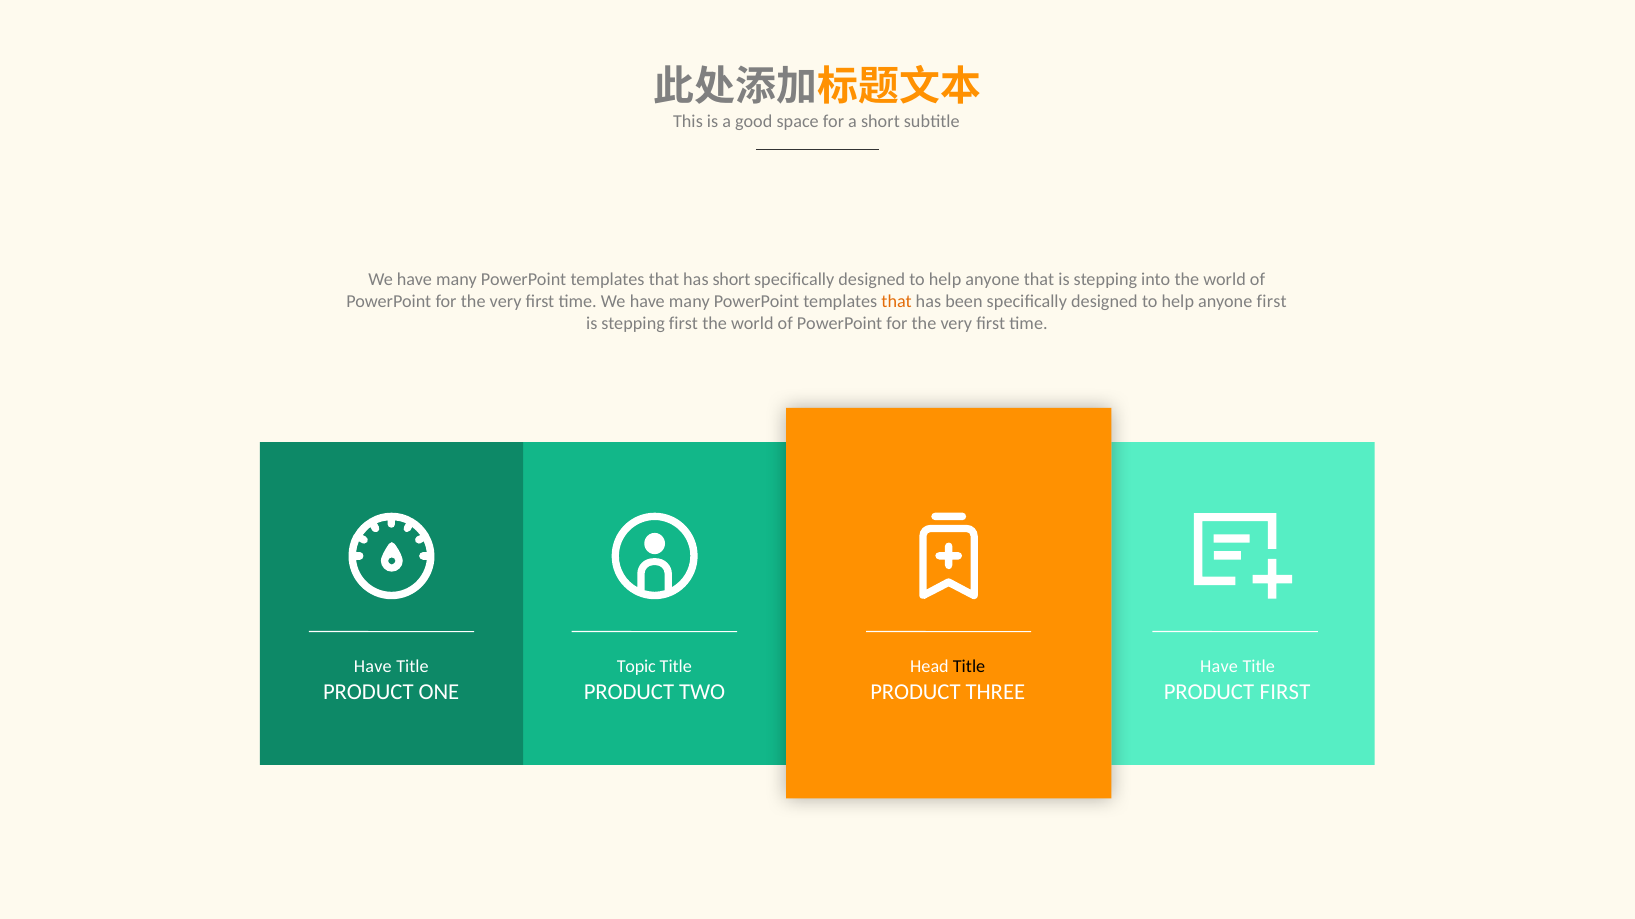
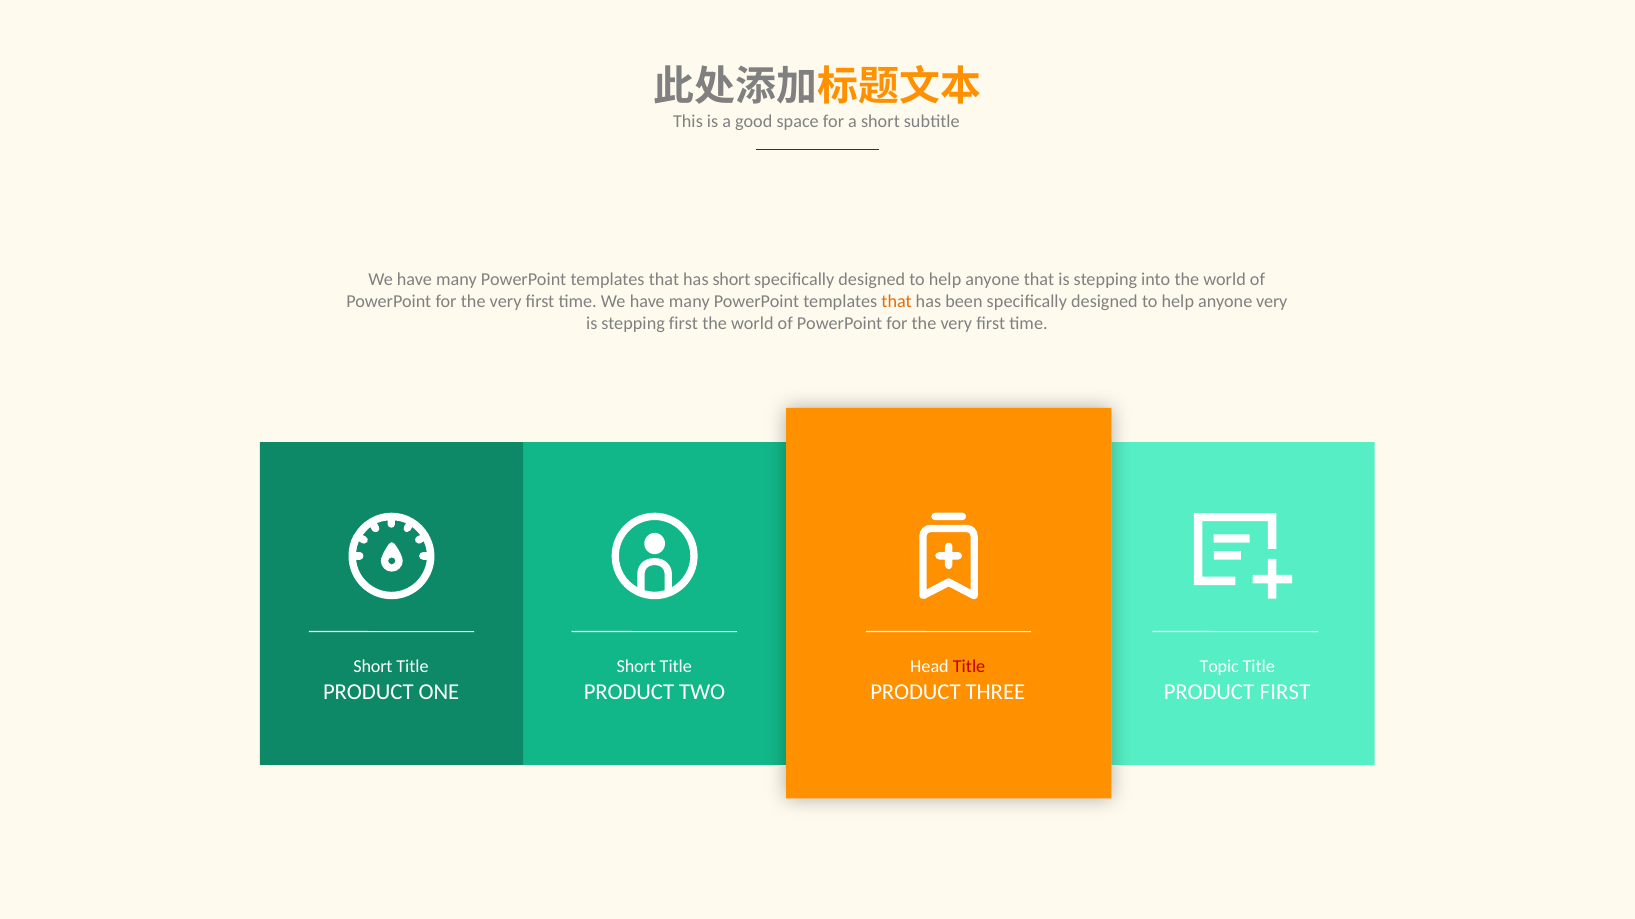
anyone first: first -> very
Have at (373, 667): Have -> Short
Topic at (636, 667): Topic -> Short
Title at (969, 667) colour: black -> red
Have at (1219, 667): Have -> Topic
